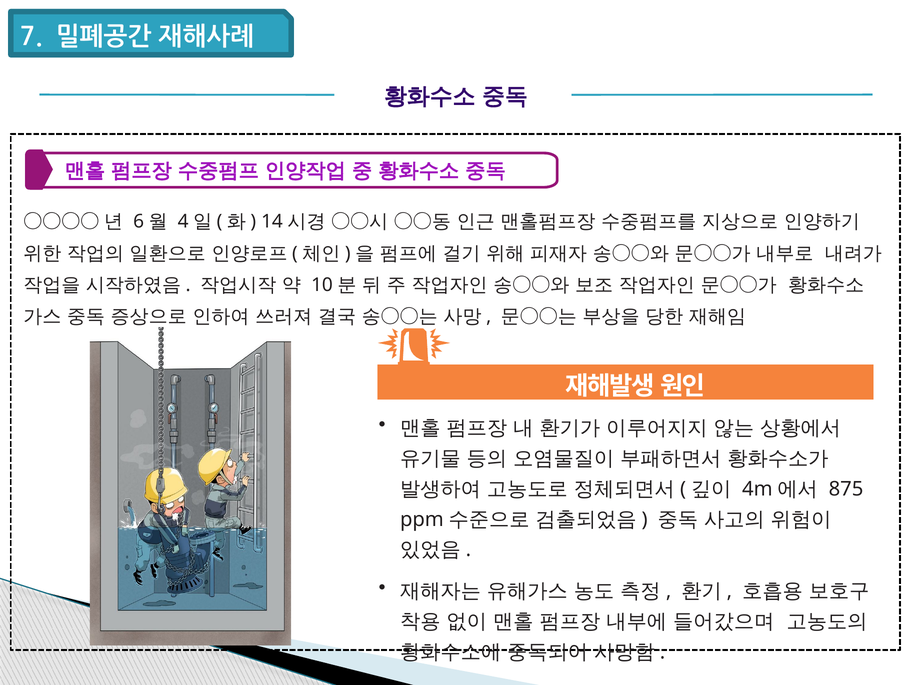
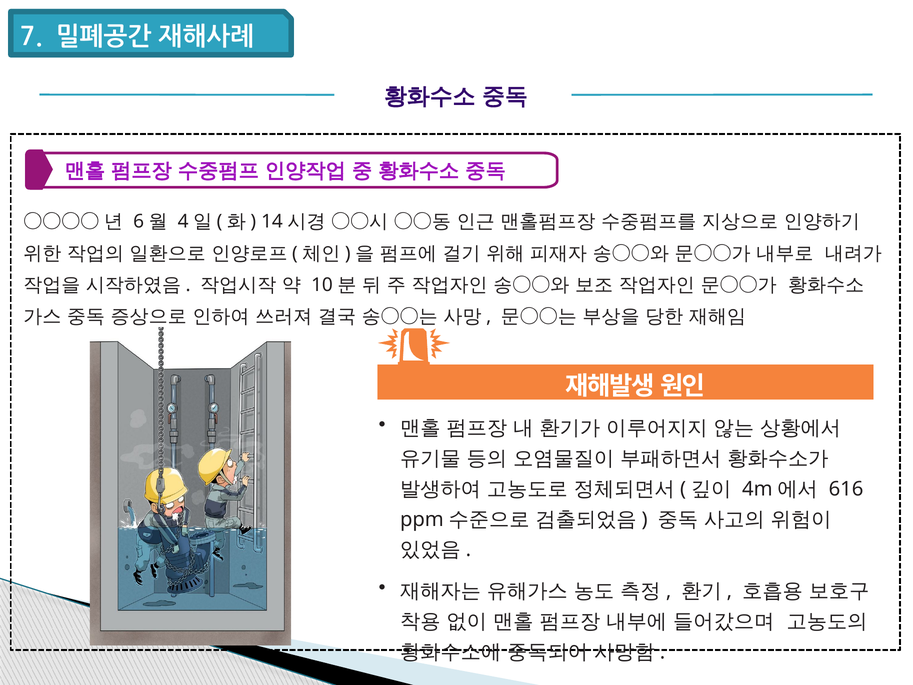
875: 875 -> 616
